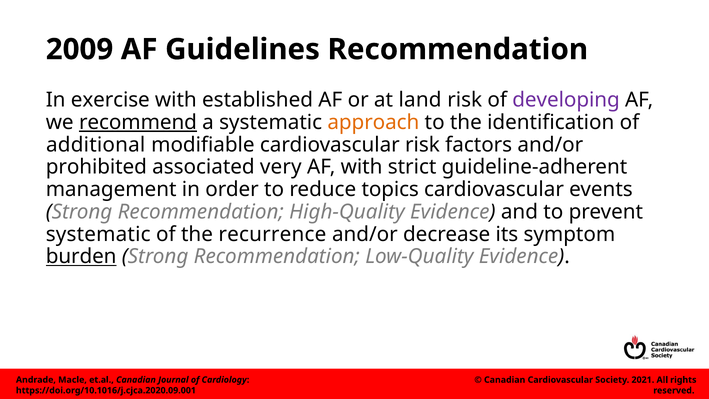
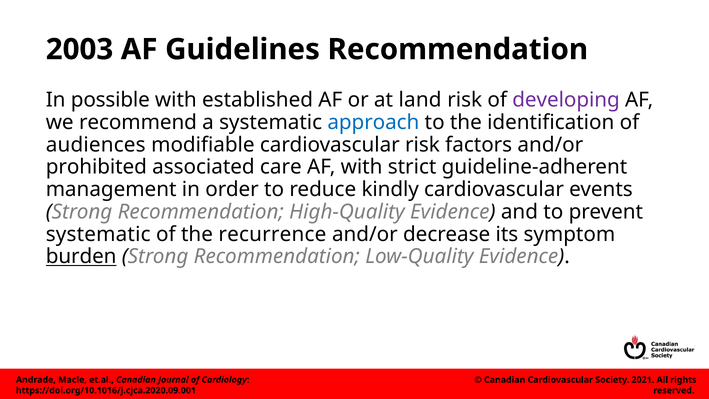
2009: 2009 -> 2003
exercise: exercise -> possible
recommend underline: present -> none
approach colour: orange -> blue
additional: additional -> audiences
very: very -> care
topics: topics -> kindly
